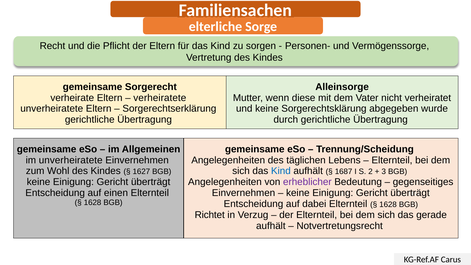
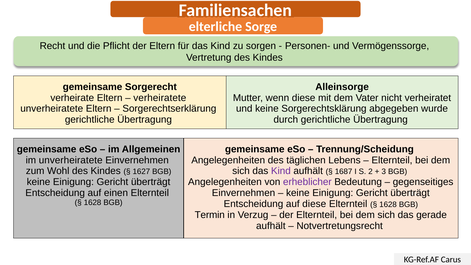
Kind at (281, 171) colour: blue -> purple
auf dabei: dabei -> diese
Richtet: Richtet -> Termin
